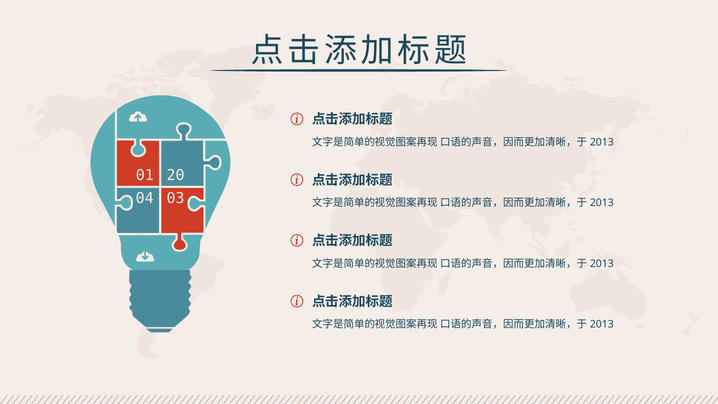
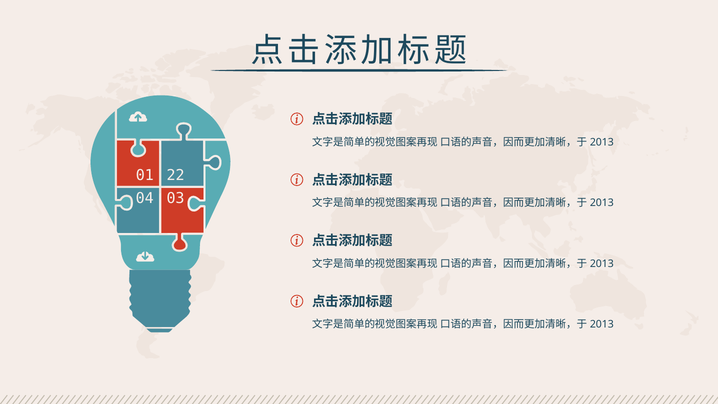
20: 20 -> 22
